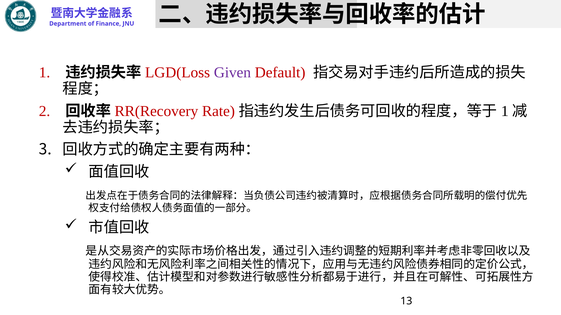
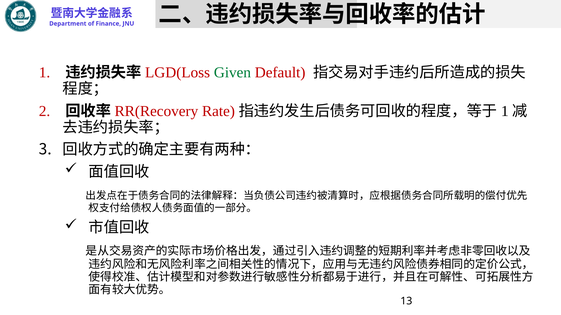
Given colour: purple -> green
